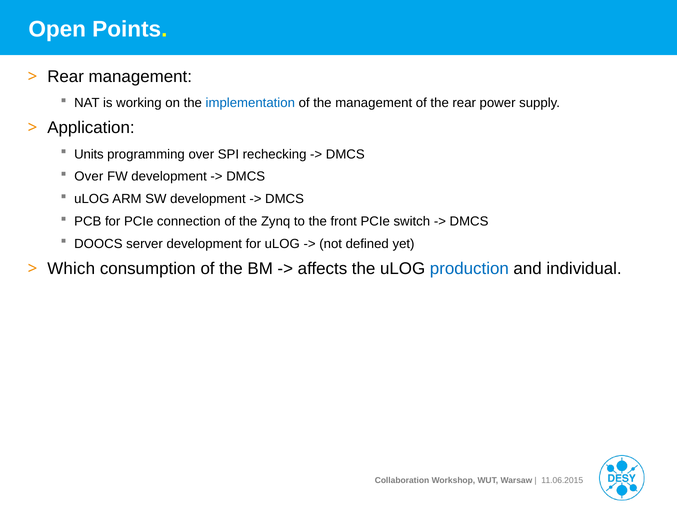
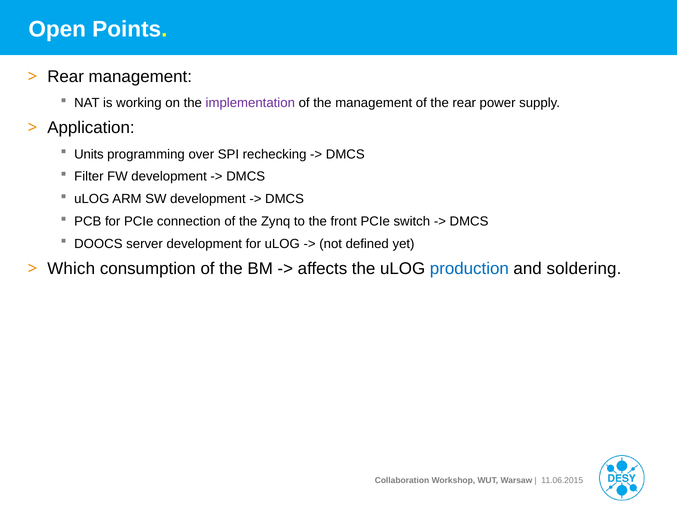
implementation colour: blue -> purple
Over at (89, 176): Over -> Filter
individual: individual -> soldering
